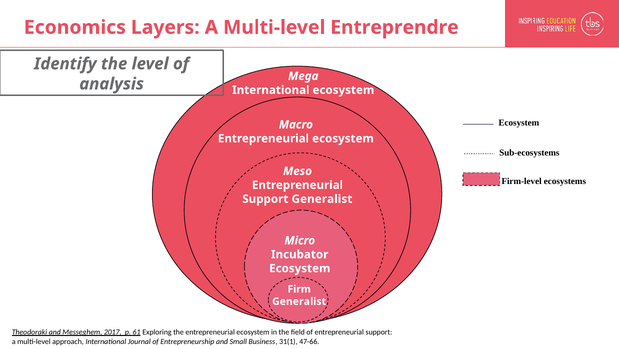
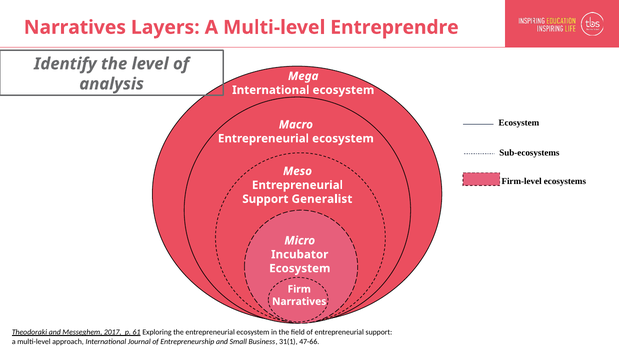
Economics at (75, 27): Economics -> Narratives
Generalist at (299, 302): Generalist -> Narratives
